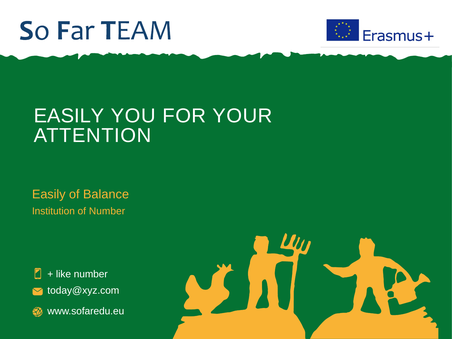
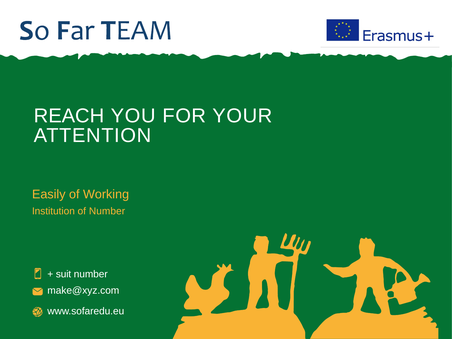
EASILY at (69, 116): EASILY -> REACH
Balance: Balance -> Working
like: like -> suit
today@xyz.com: today@xyz.com -> make@xyz.com
